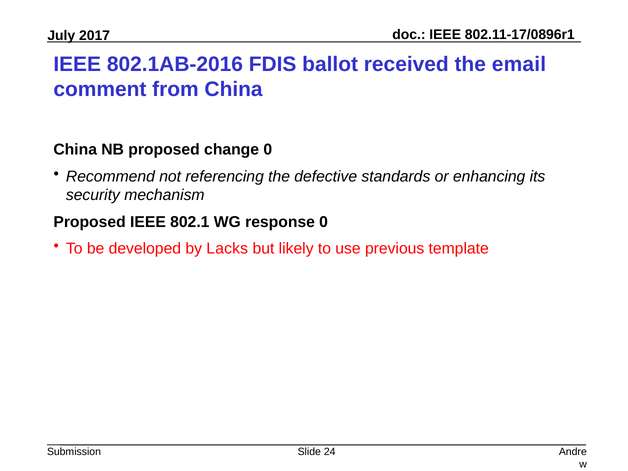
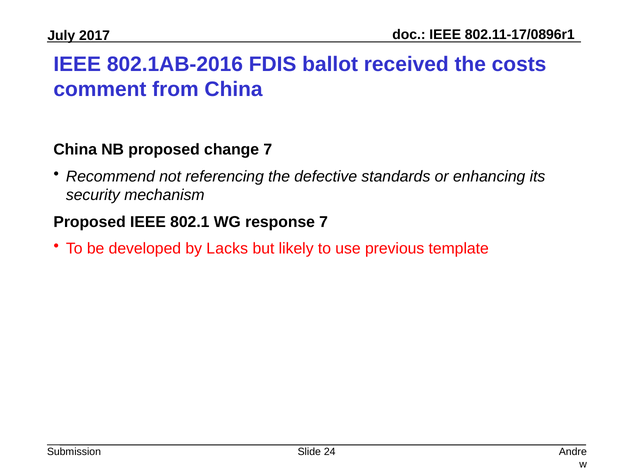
email: email -> costs
change 0: 0 -> 7
response 0: 0 -> 7
